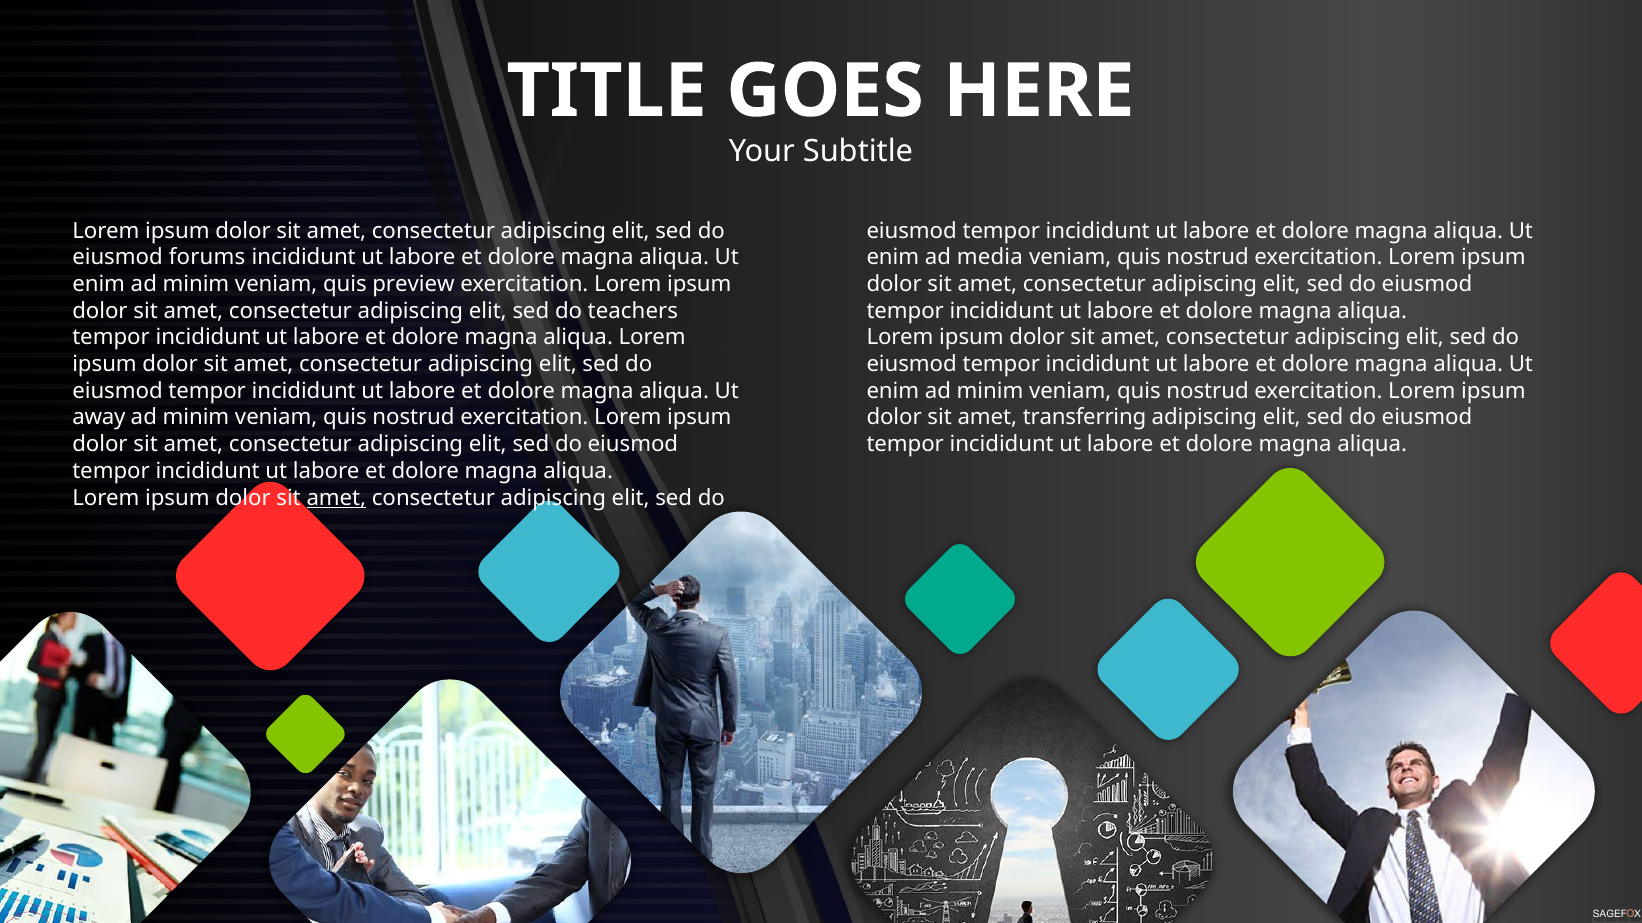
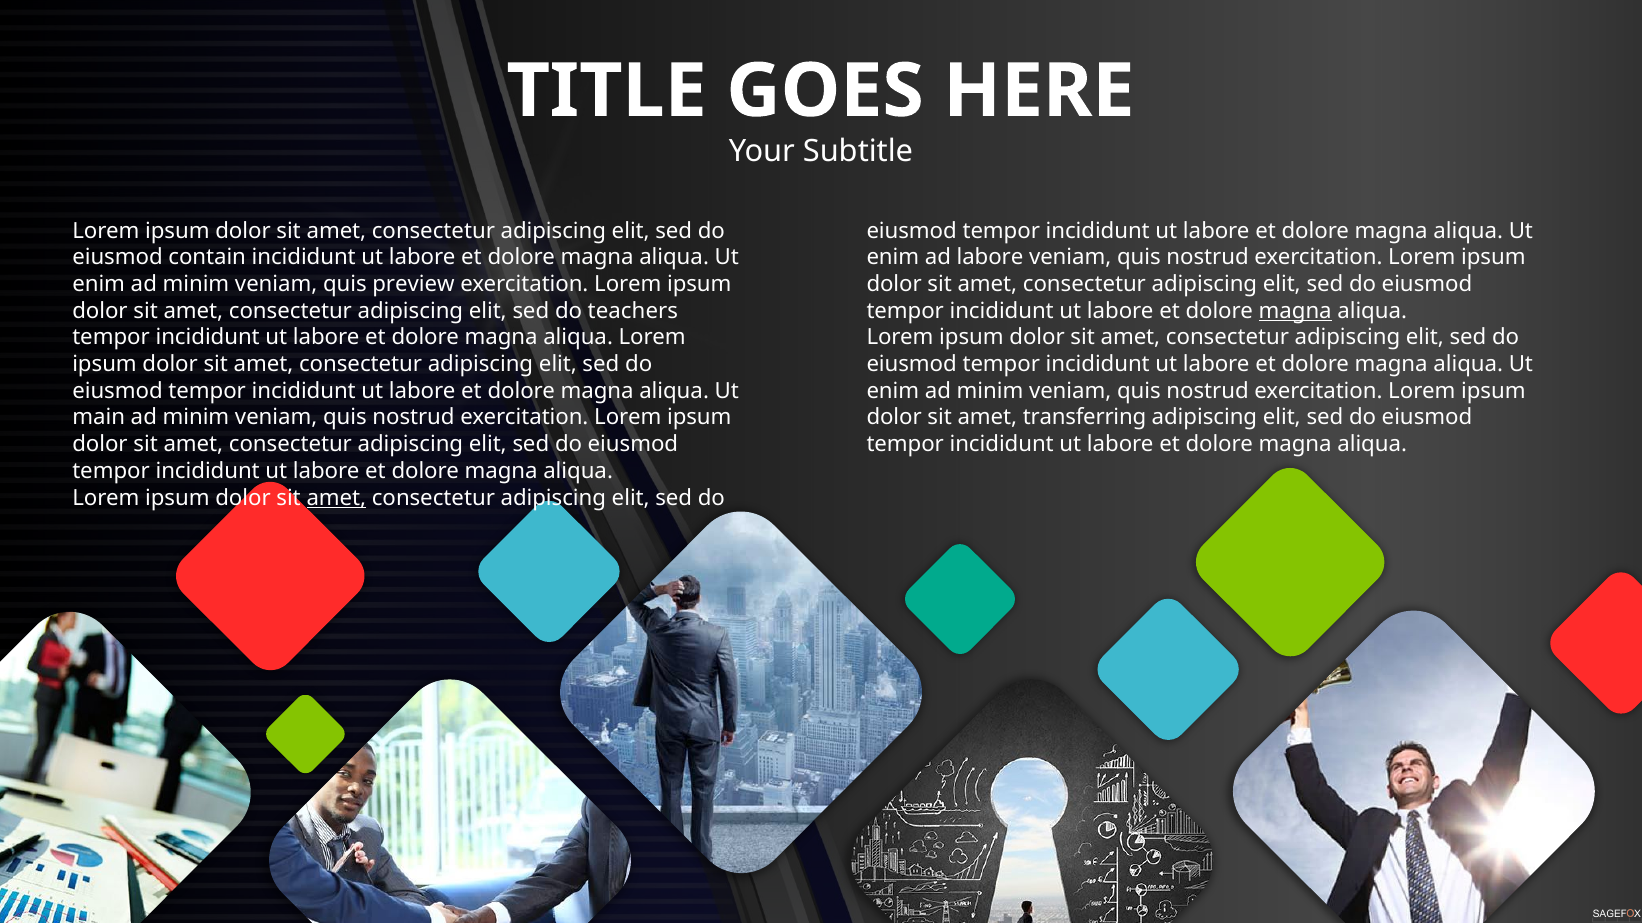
forums: forums -> contain
ad media: media -> labore
magna at (1295, 311) underline: none -> present
away: away -> main
